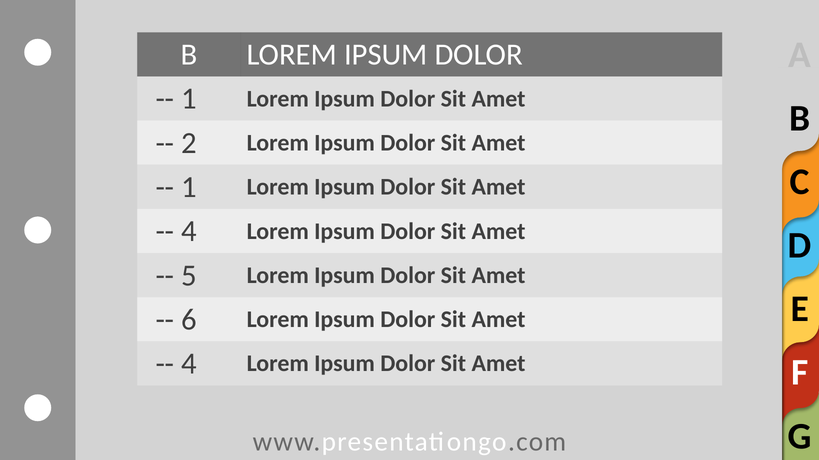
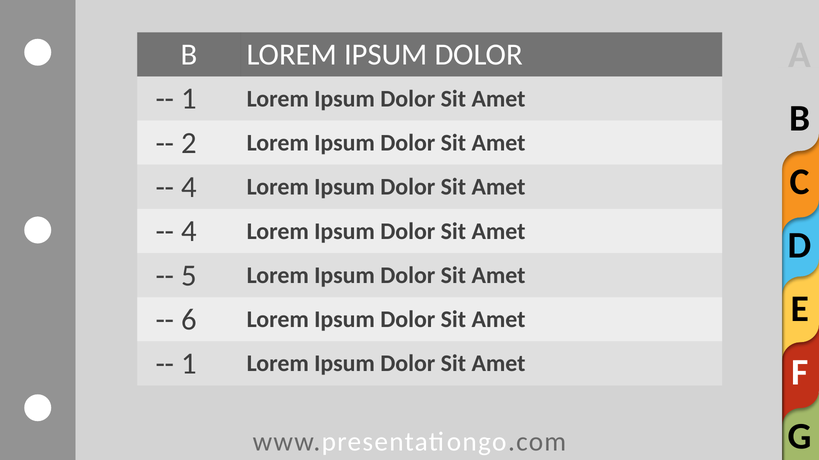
1 at (189, 187): 1 -> 4
4 at (189, 364): 4 -> 1
